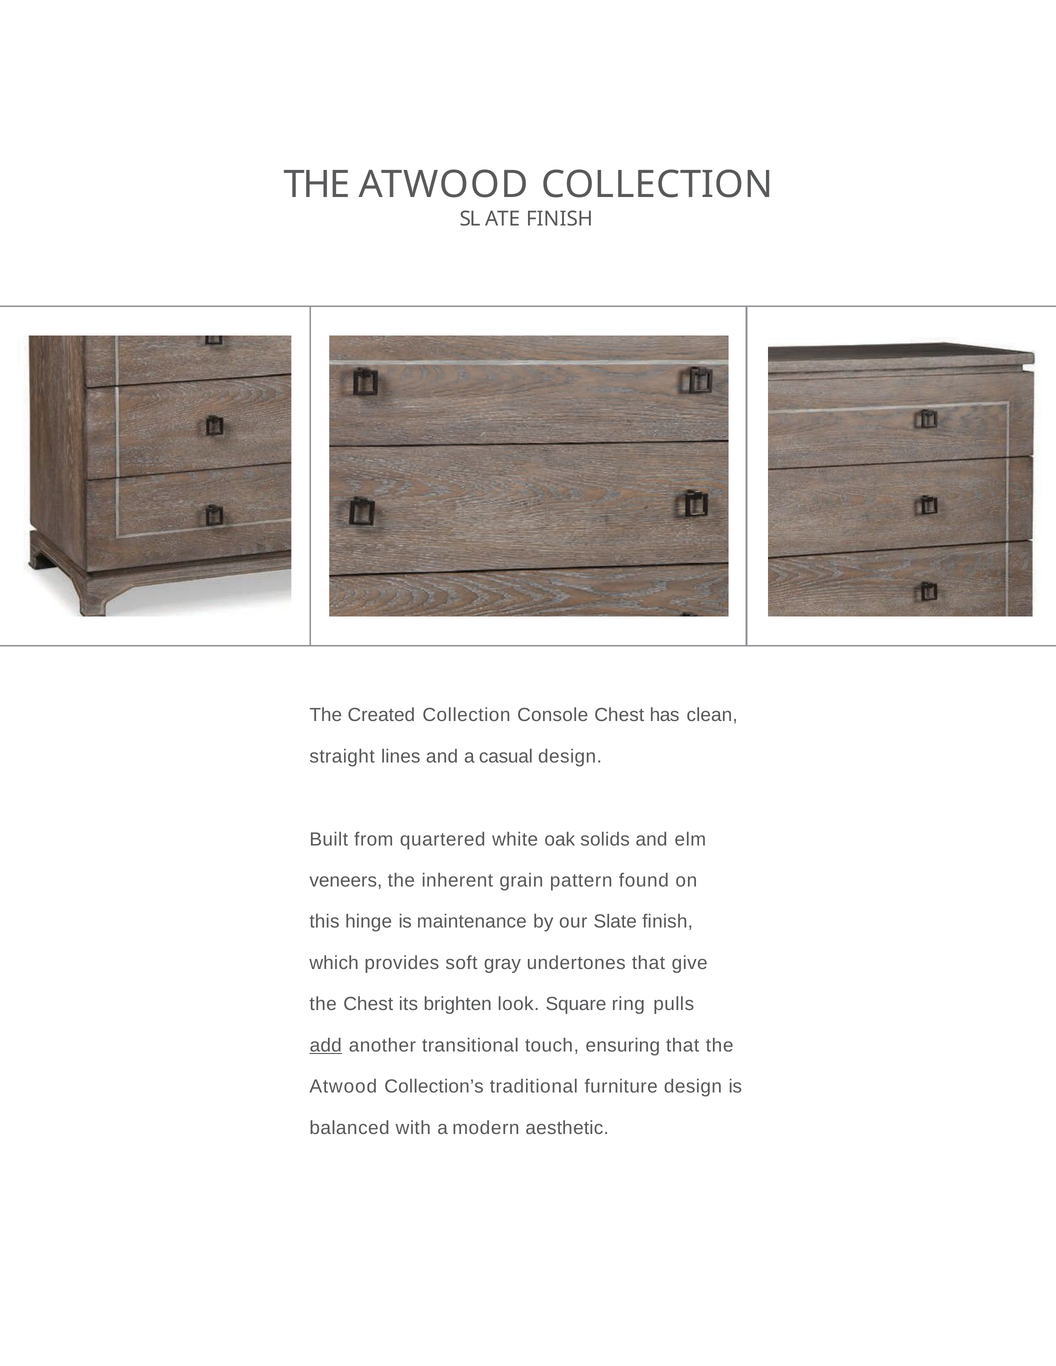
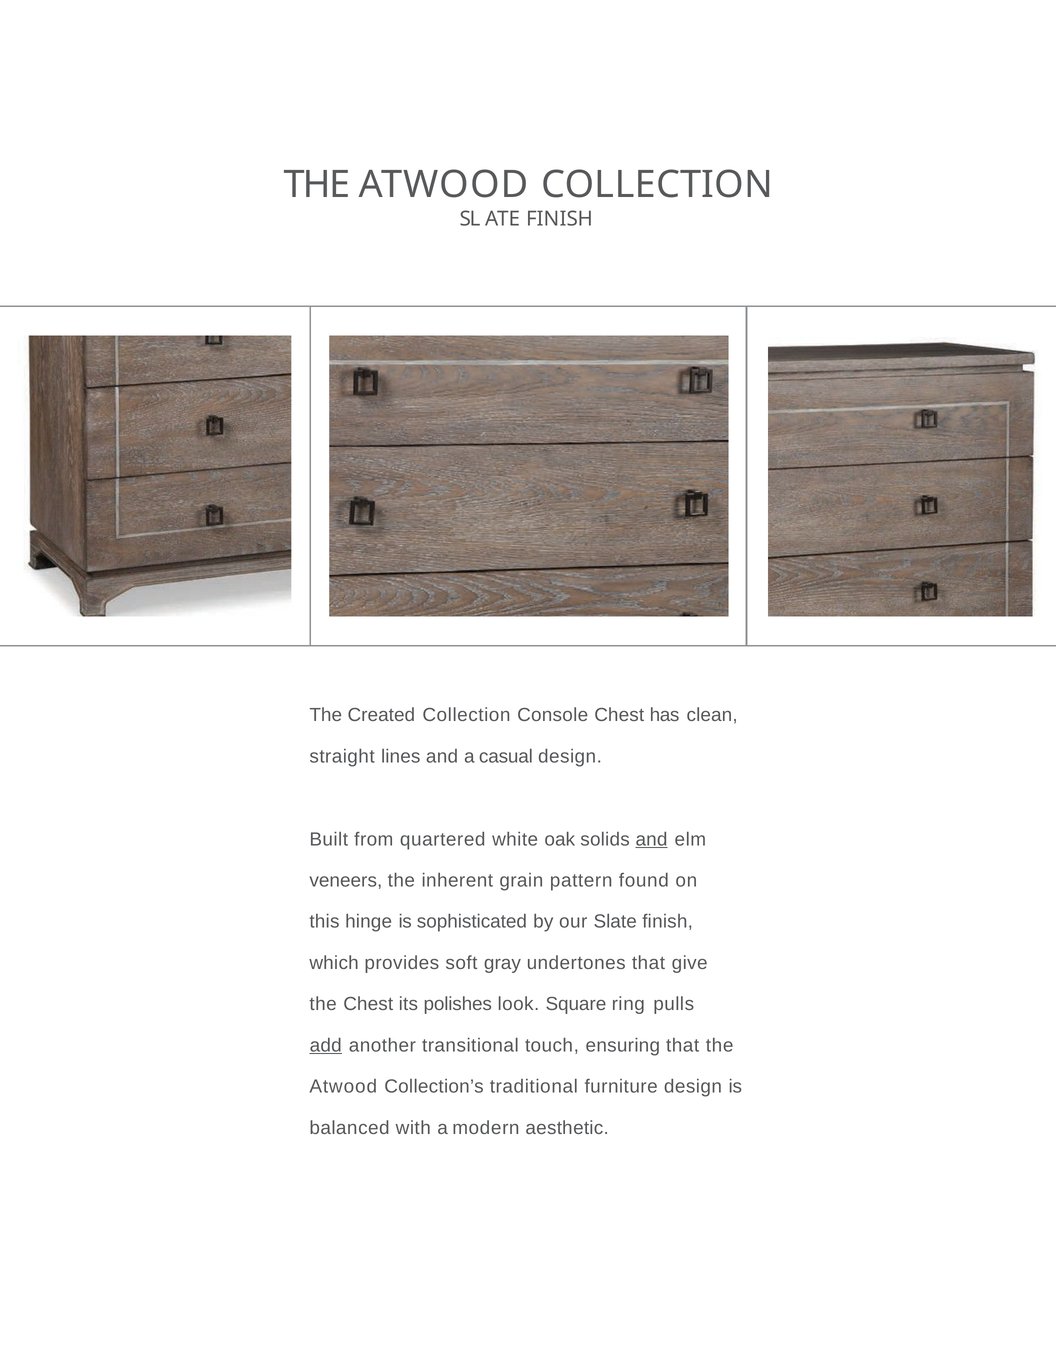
and at (651, 840) underline: none -> present
maintenance: maintenance -> sophisticated
brighten: brighten -> polishes
